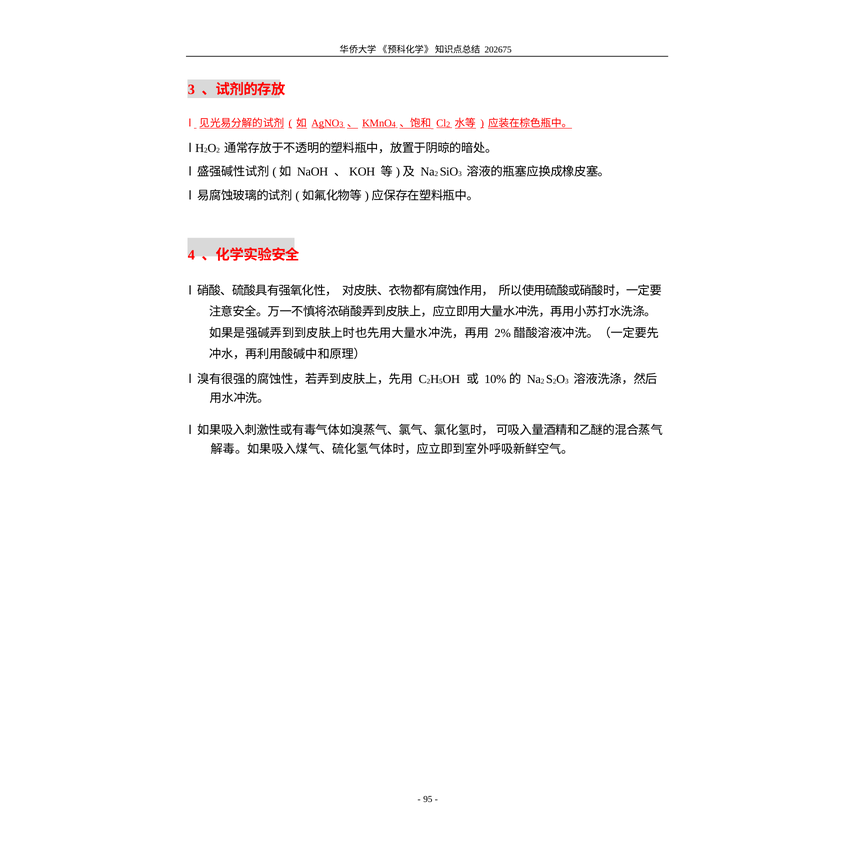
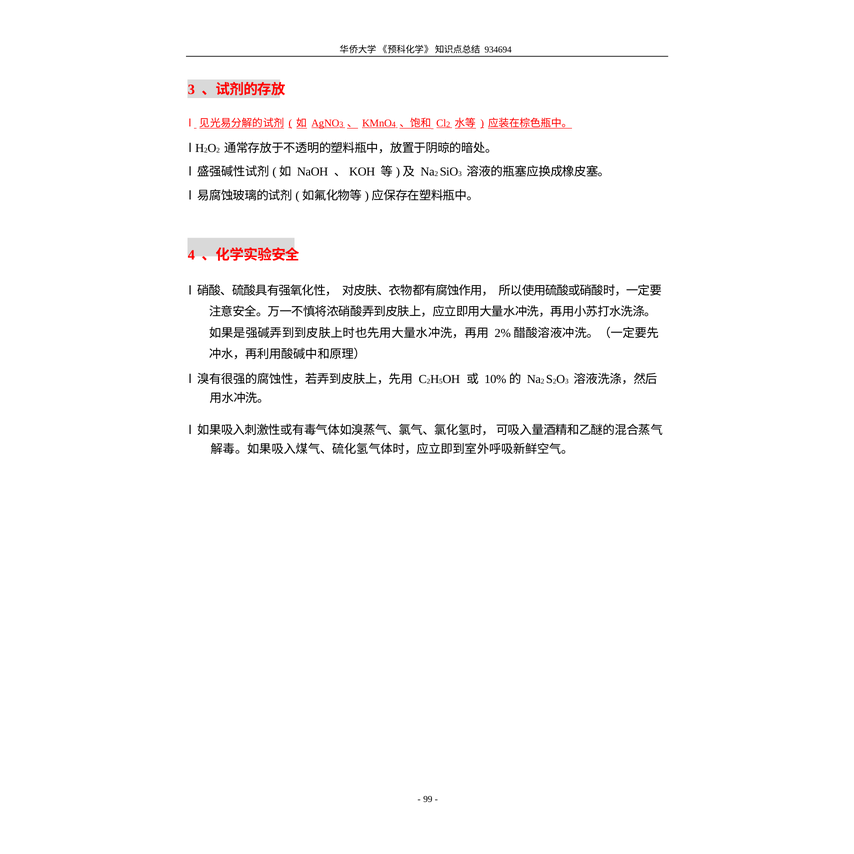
202675: 202675 -> 934694
95: 95 -> 99
